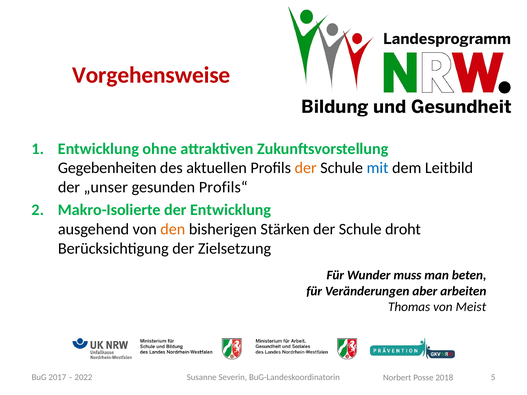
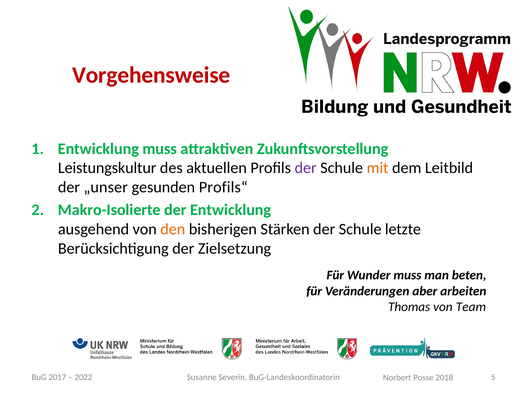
Entwicklung ohne: ohne -> muss
Gegebenheiten: Gegebenheiten -> Leistungskultur
der at (306, 168) colour: orange -> purple
mit colour: blue -> orange
droht: droht -> letzte
Meist: Meist -> Team
